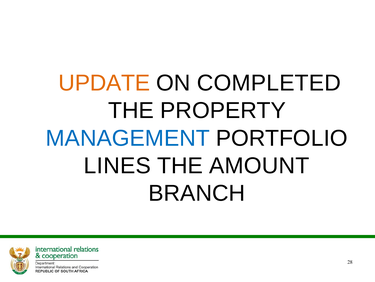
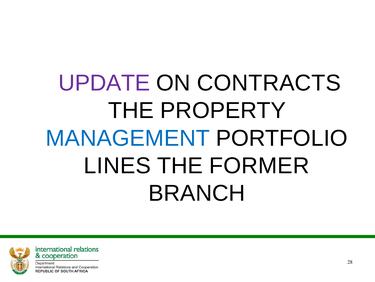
UPDATE colour: orange -> purple
COMPLETED: COMPLETED -> CONTRACTS
AMOUNT: AMOUNT -> FORMER
